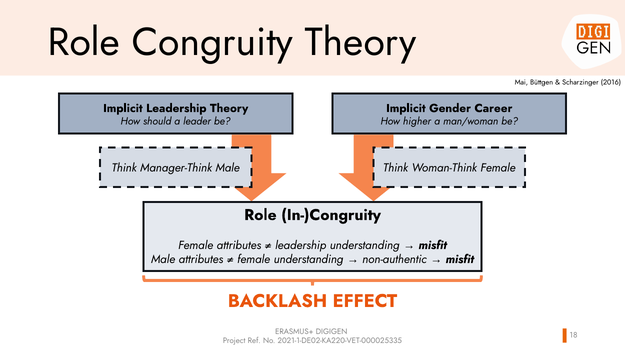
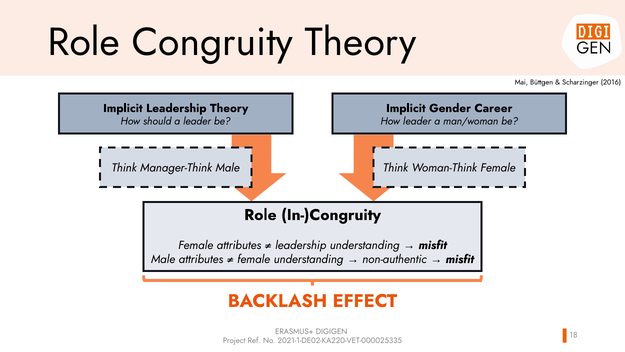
How higher: higher -> leader
